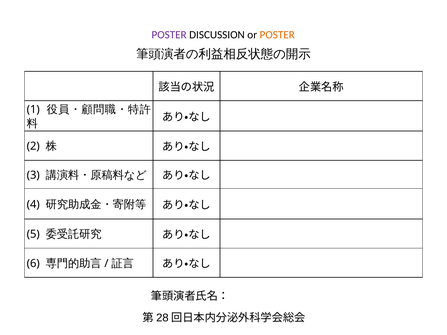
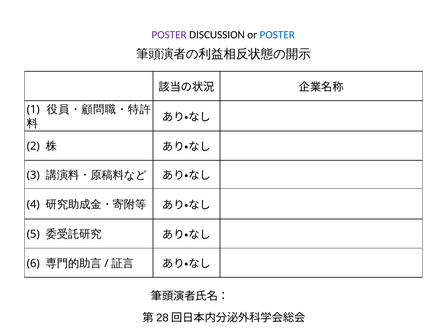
POSTER at (277, 35) colour: orange -> blue
